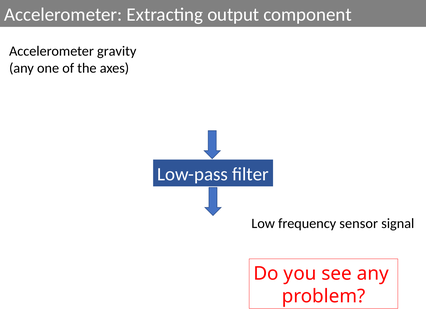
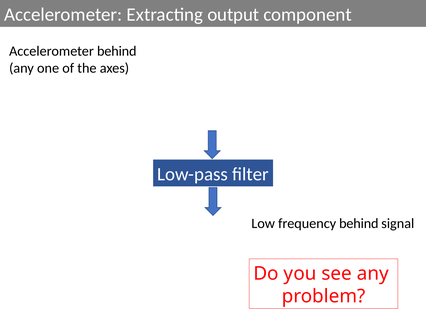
Accelerometer gravity: gravity -> behind
frequency sensor: sensor -> behind
